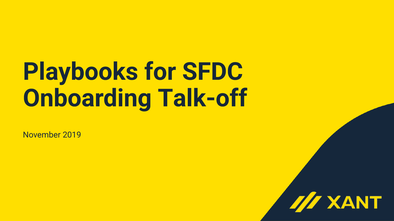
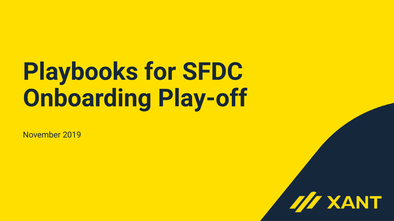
Talk-off: Talk-off -> Play-off
